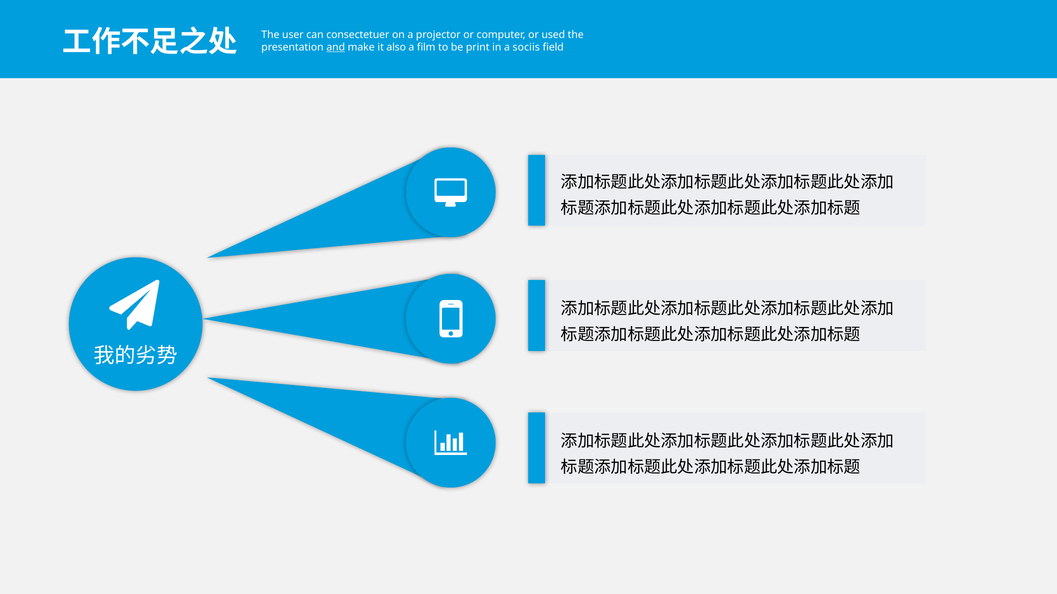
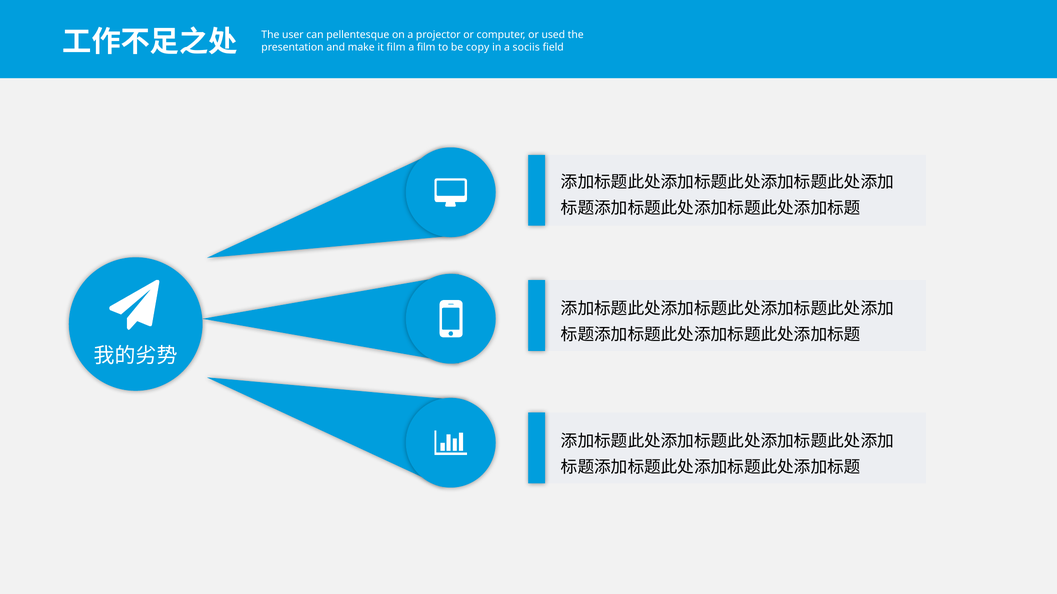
consectetuer: consectetuer -> pellentesque
and underline: present -> none
it also: also -> film
print: print -> copy
